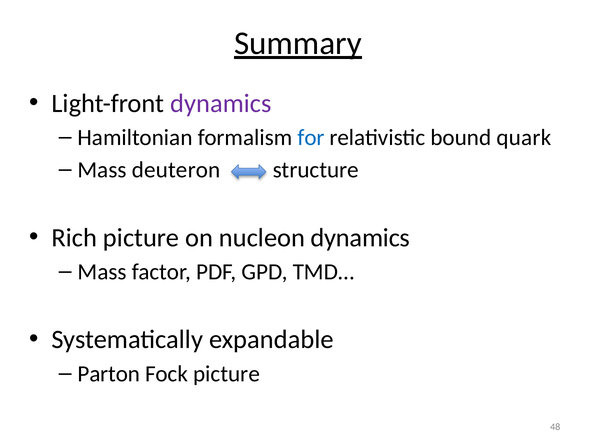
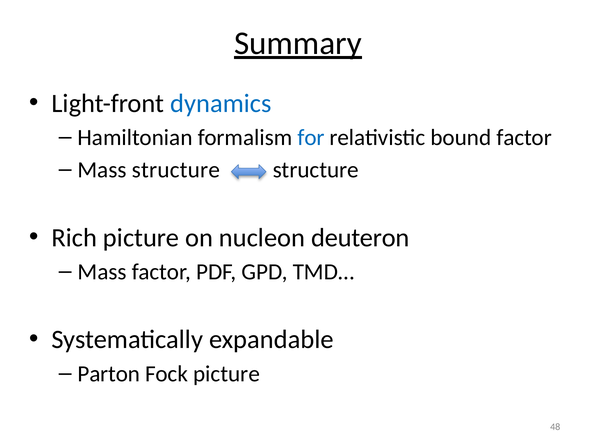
dynamics at (221, 103) colour: purple -> blue
bound quark: quark -> factor
Mass deuteron: deuteron -> structure
nucleon dynamics: dynamics -> deuteron
